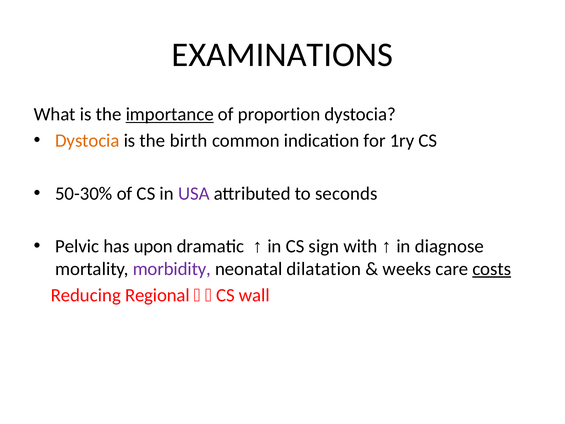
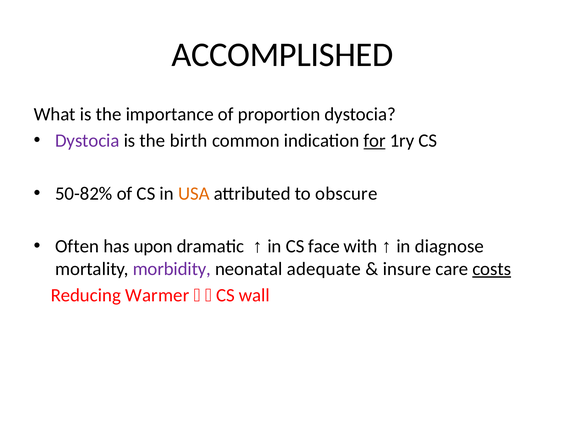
EXAMINATIONS: EXAMINATIONS -> ACCOMPLISHED
importance underline: present -> none
Dystocia at (87, 141) colour: orange -> purple
for underline: none -> present
50-30%: 50-30% -> 50-82%
USA colour: purple -> orange
seconds: seconds -> obscure
Pelvic: Pelvic -> Often
sign: sign -> face
dilatation: dilatation -> adequate
weeks: weeks -> insure
Regional: Regional -> Warmer
